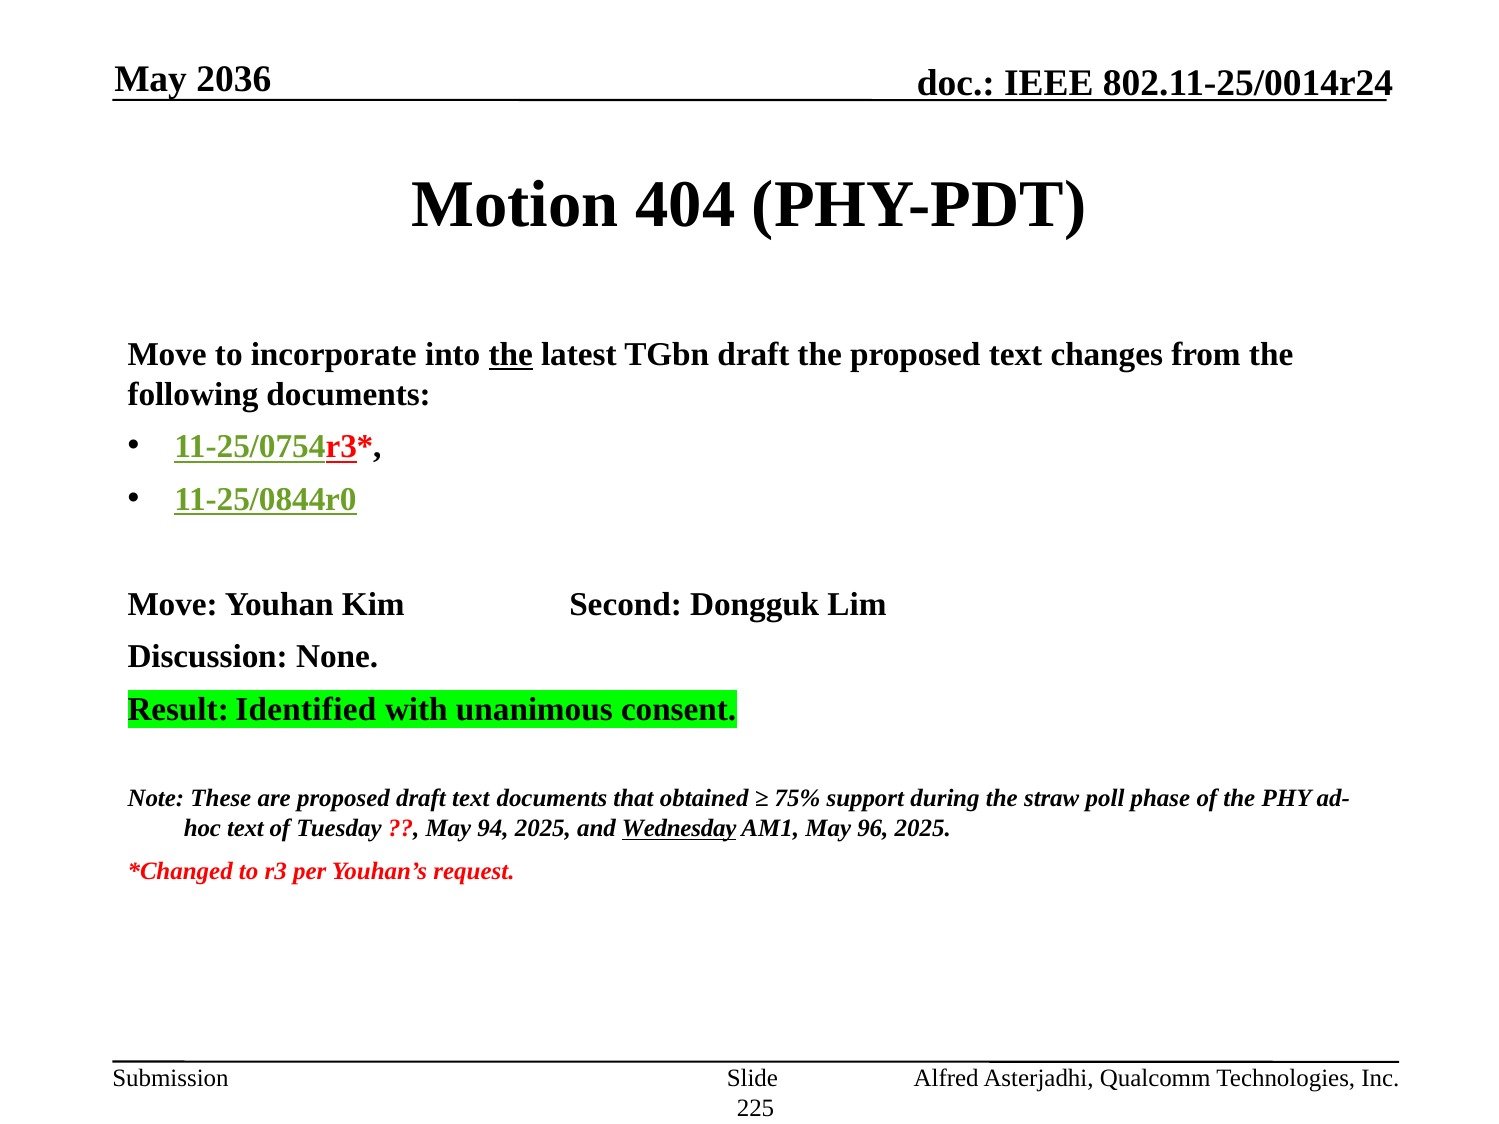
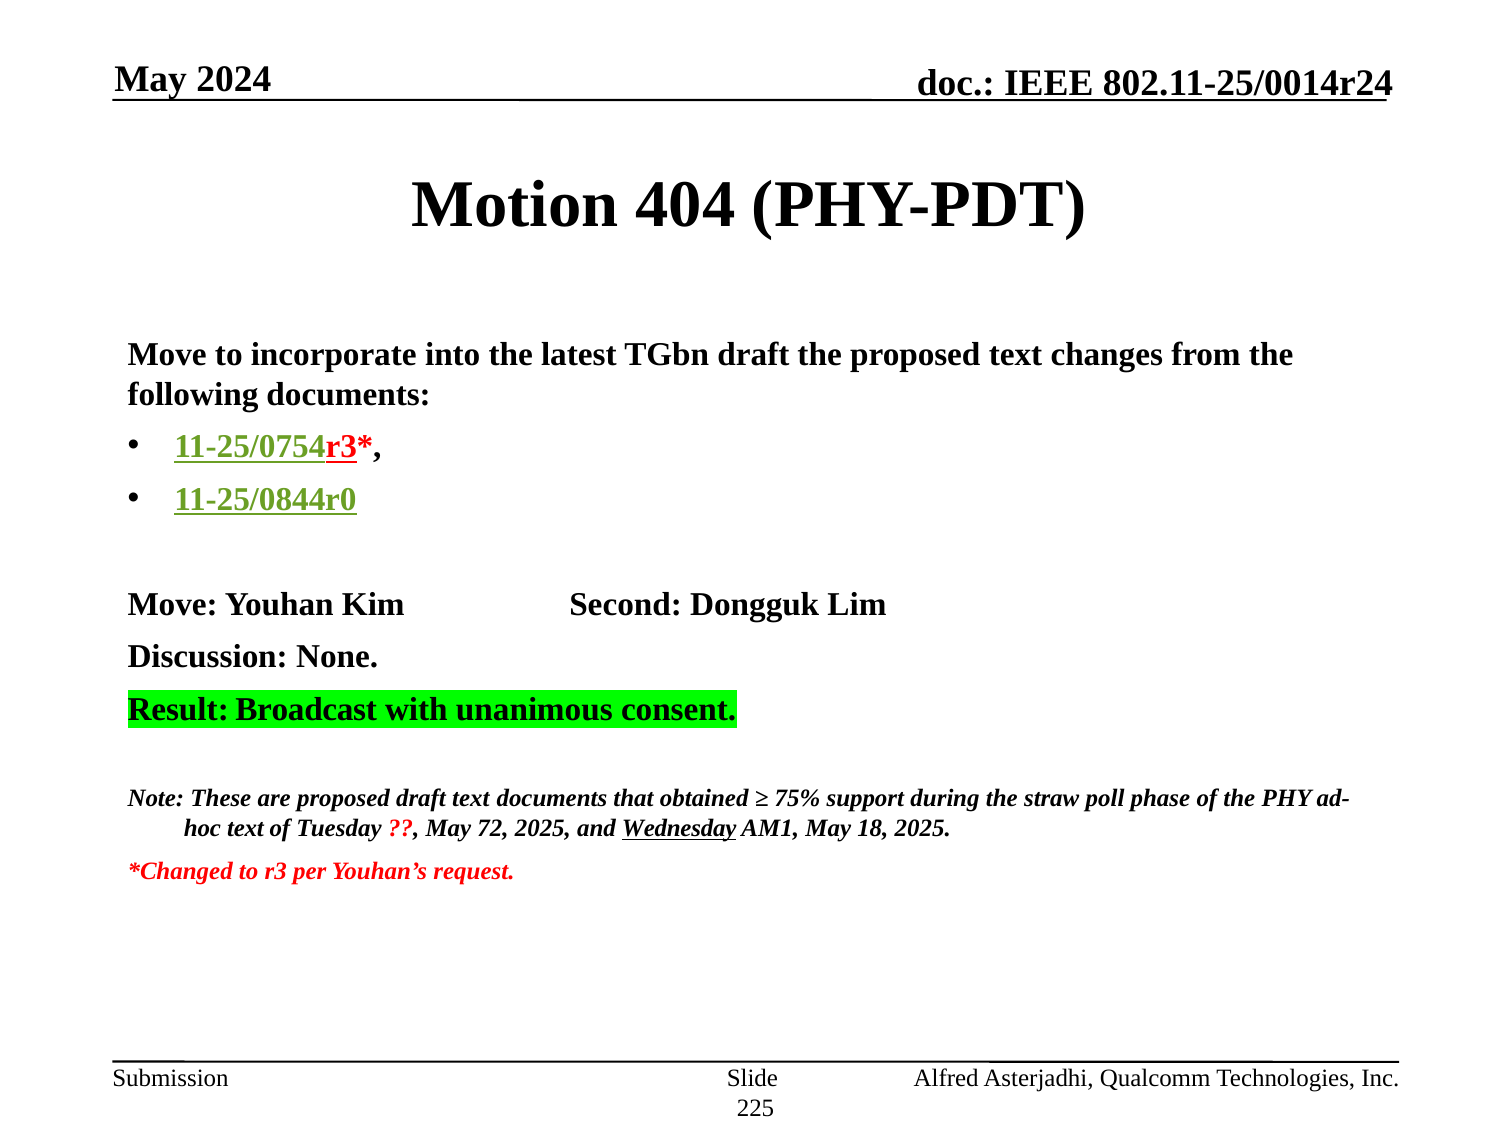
2036: 2036 -> 2024
the at (511, 355) underline: present -> none
Identified: Identified -> Broadcast
94: 94 -> 72
96: 96 -> 18
